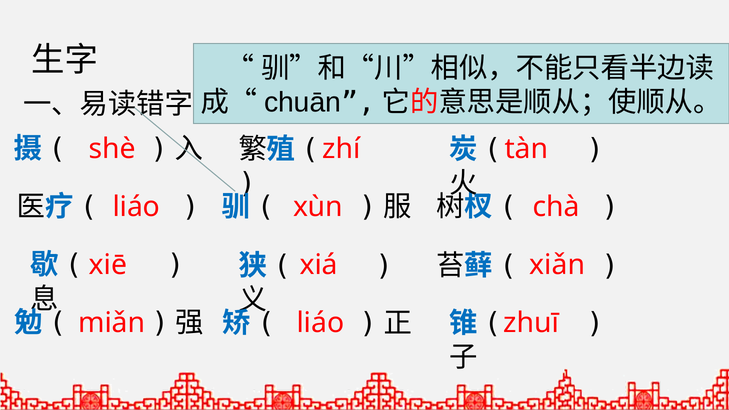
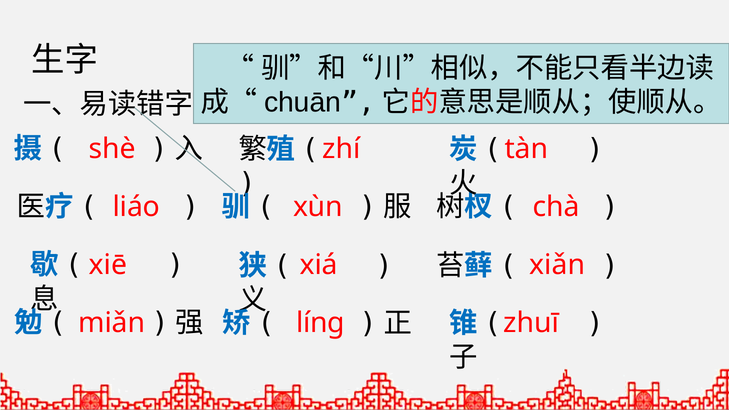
miǎn liáo: liáo -> líng
